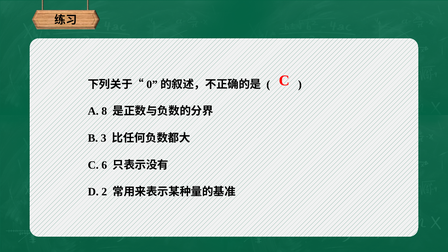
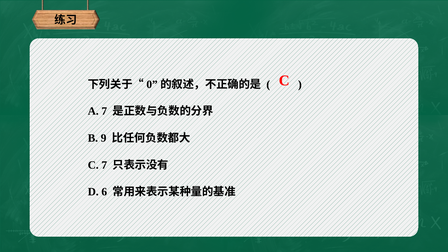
A 8: 8 -> 7
3: 3 -> 9
C 6: 6 -> 7
2: 2 -> 6
